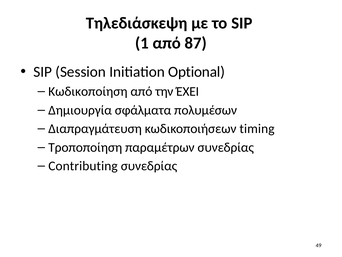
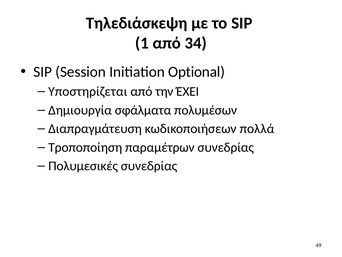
87: 87 -> 34
Κωδικοποίηση: Κωδικοποίηση -> Υποστηρίζεται
timing: timing -> πολλά
Contributing: Contributing -> Πολυμεσικές
